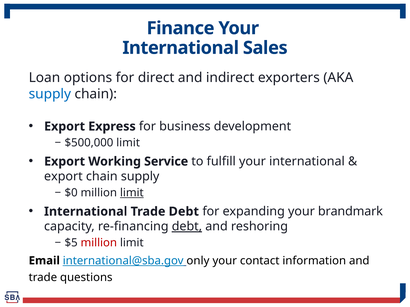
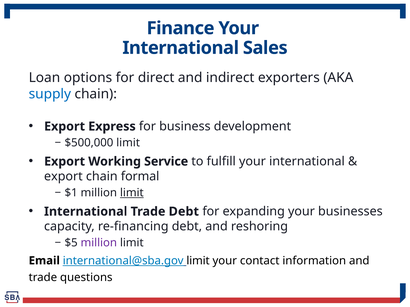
chain supply: supply -> formal
$0: $0 -> $1
brandmark: brandmark -> businesses
debt at (187, 227) underline: present -> none
million at (99, 243) colour: red -> purple
international@sba.gov only: only -> limit
